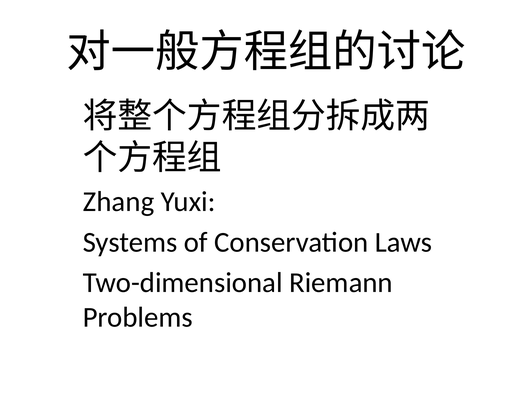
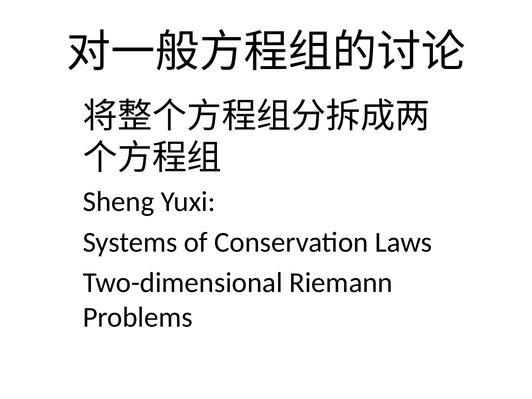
Zhang: Zhang -> Sheng
